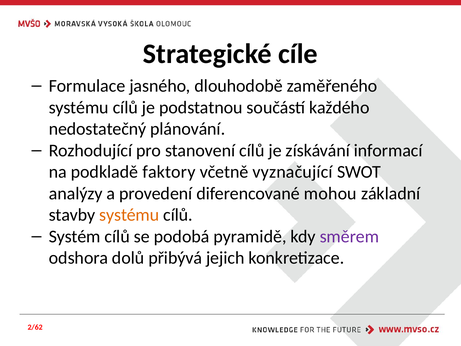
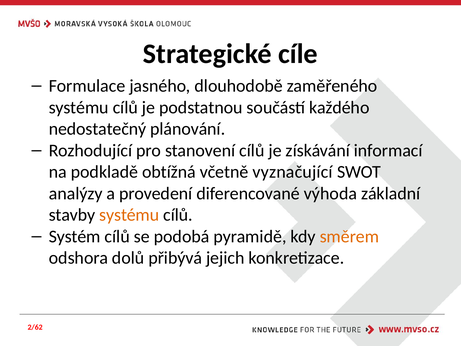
faktory: faktory -> obtížná
mohou: mohou -> výhoda
směrem colour: purple -> orange
